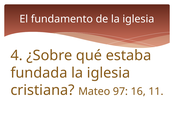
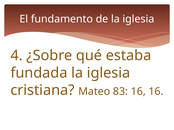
97: 97 -> 83
16 11: 11 -> 16
